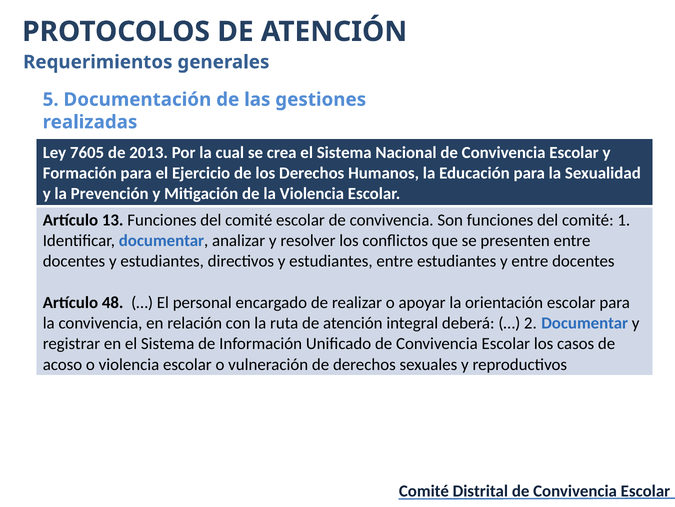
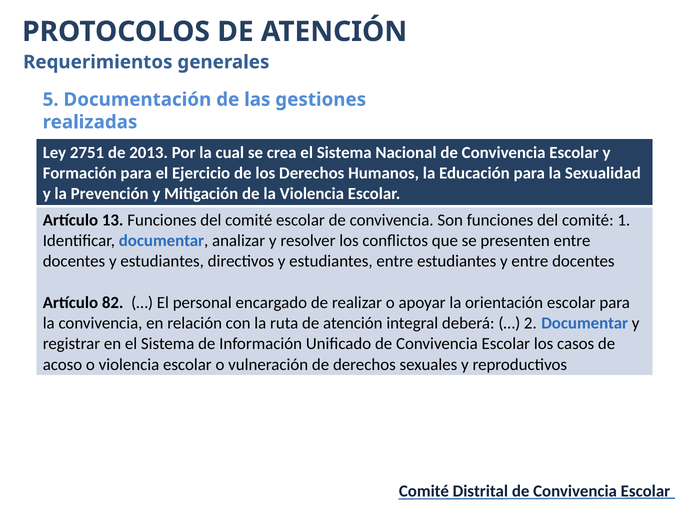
7605: 7605 -> 2751
48: 48 -> 82
